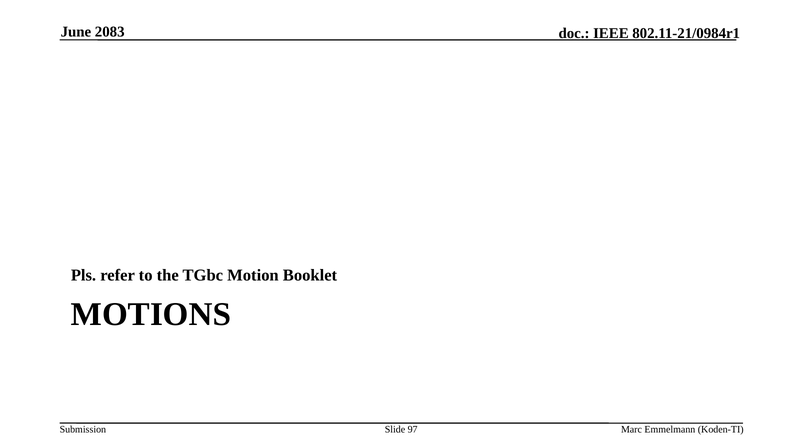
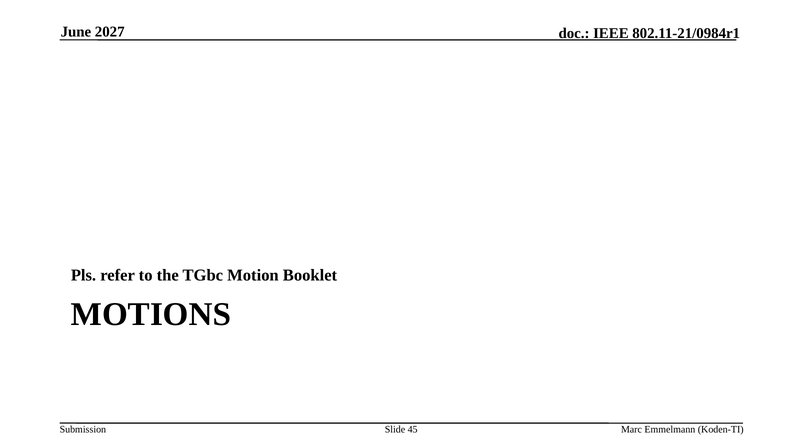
2083: 2083 -> 2027
97: 97 -> 45
